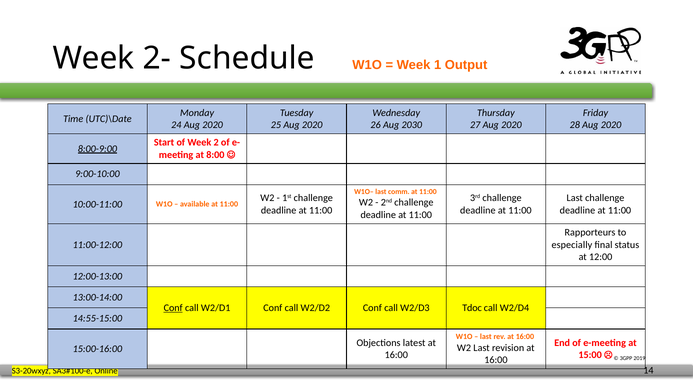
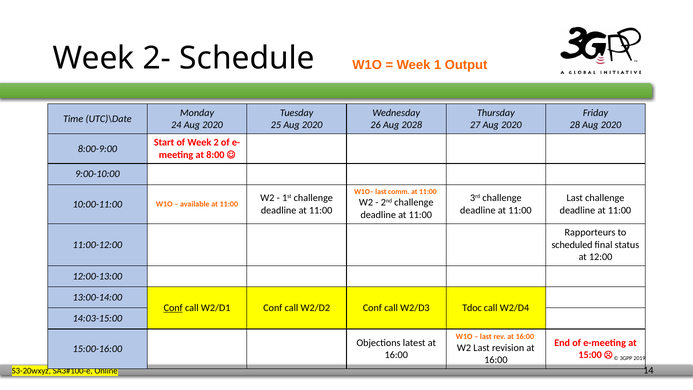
2030: 2030 -> 2028
8:00-9:00 underline: present -> none
especially: especially -> scheduled
14:55-15:00: 14:55-15:00 -> 14:03-15:00
